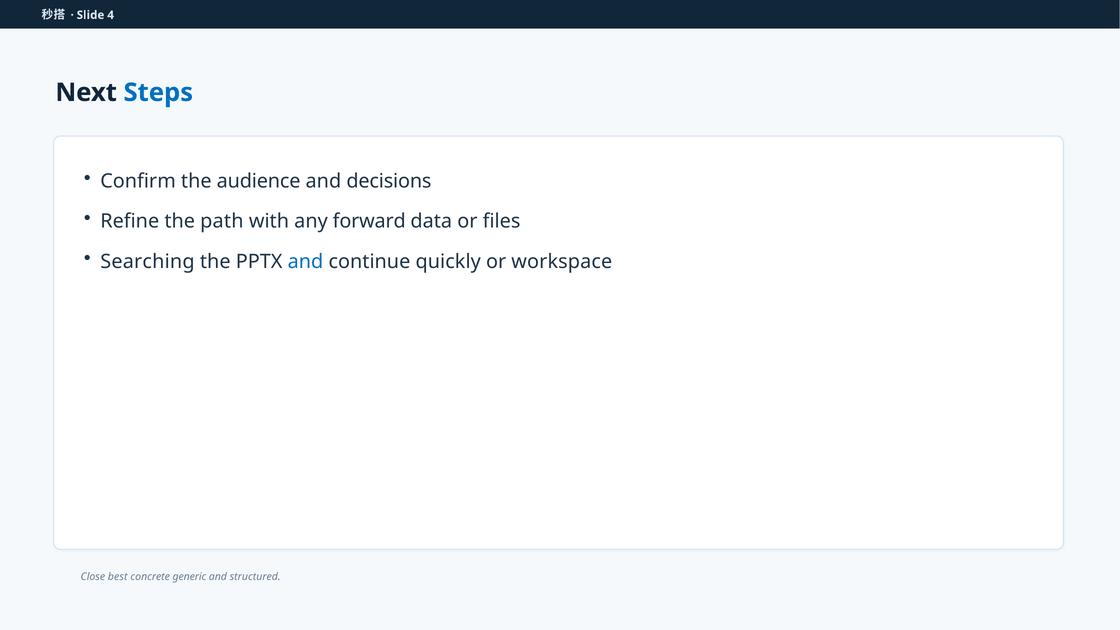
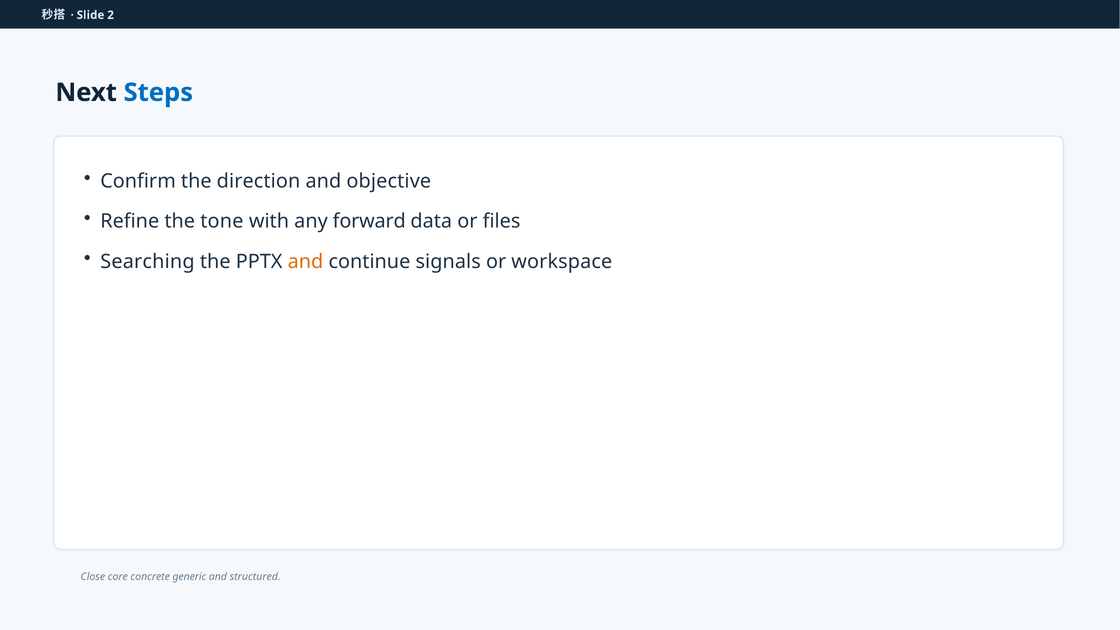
4: 4 -> 2
audience: audience -> direction
decisions: decisions -> objective
path: path -> tone
and at (305, 262) colour: blue -> orange
quickly: quickly -> signals
best: best -> core
